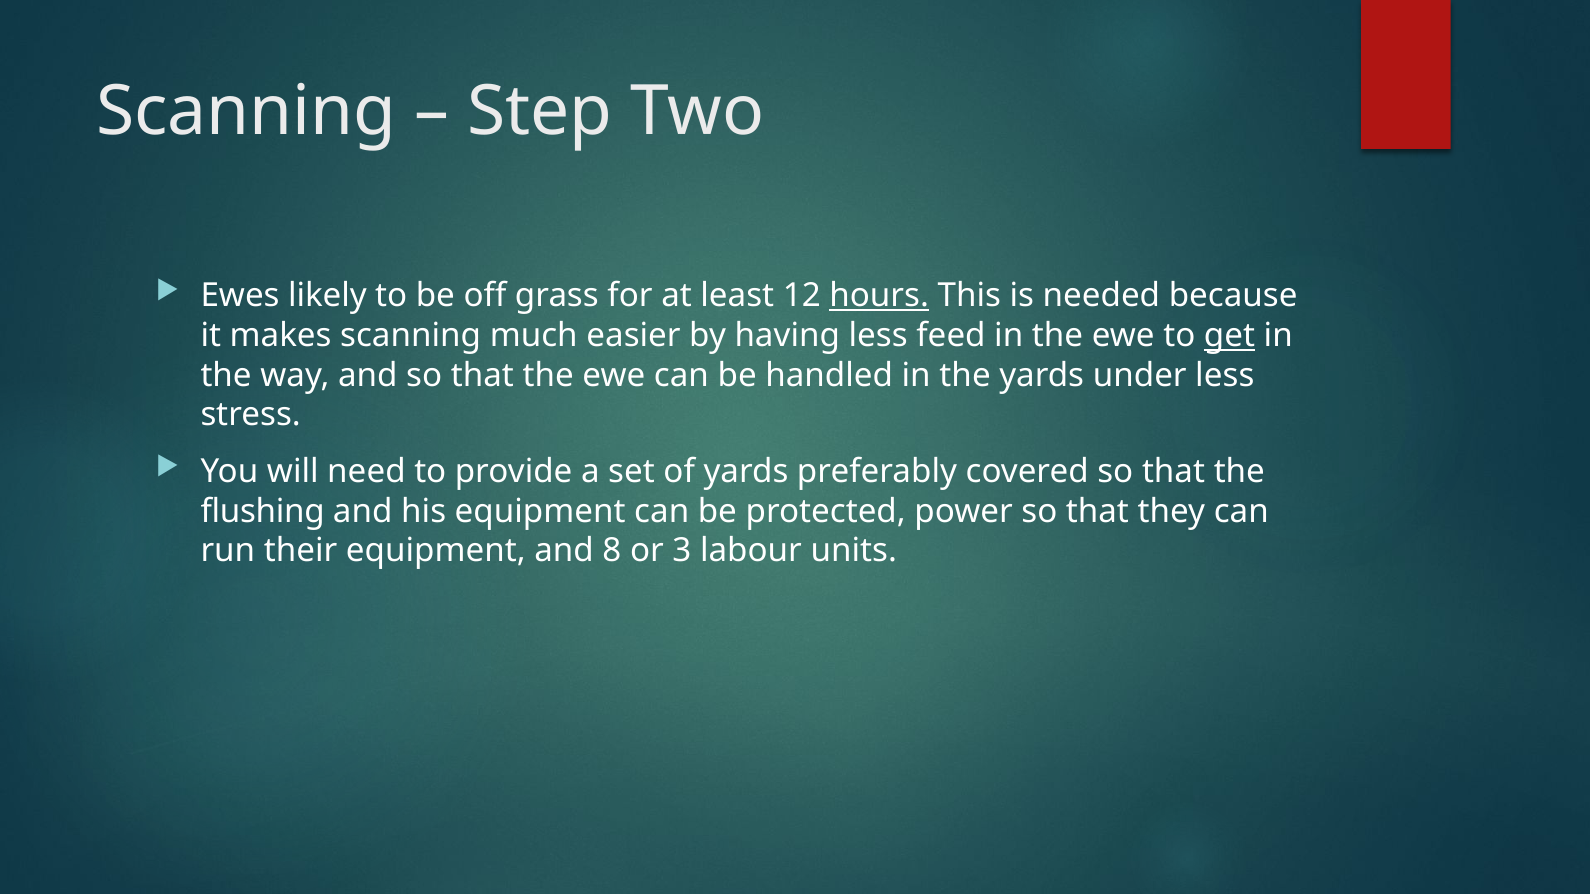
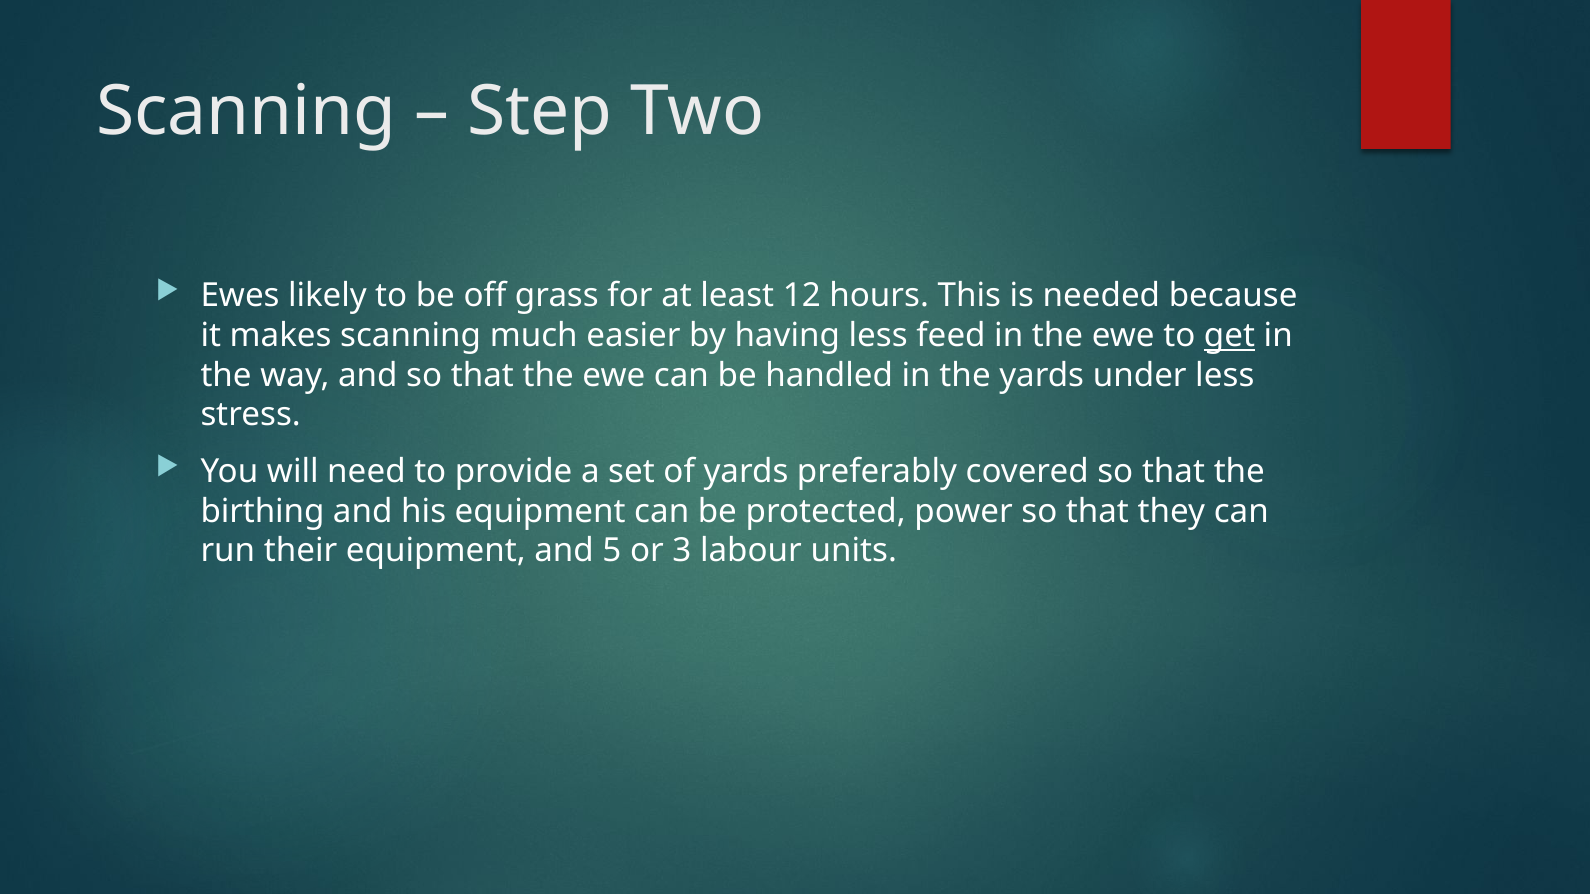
hours underline: present -> none
flushing: flushing -> birthing
8: 8 -> 5
